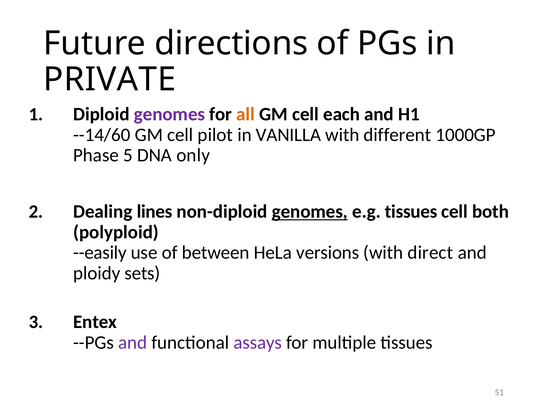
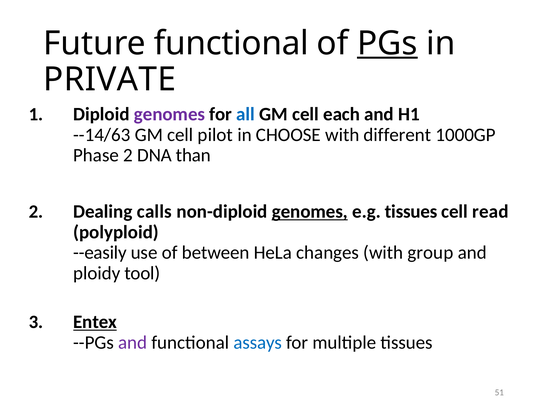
Future directions: directions -> functional
PGs underline: none -> present
all colour: orange -> blue
--14/60: --14/60 -> --14/63
VANILLA: VANILLA -> CHOOSE
Phase 5: 5 -> 2
only: only -> than
lines: lines -> calls
both: both -> read
versions: versions -> changes
direct: direct -> group
sets: sets -> tool
Entex underline: none -> present
assays colour: purple -> blue
